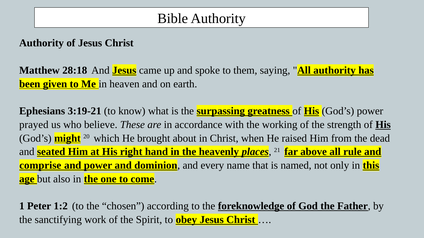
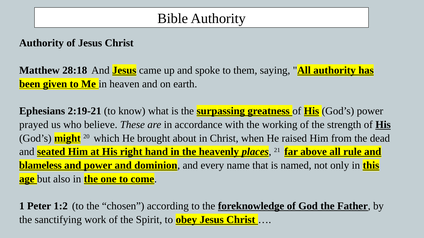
3:19-21: 3:19-21 -> 2:19-21
comprise: comprise -> blameless
